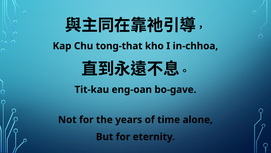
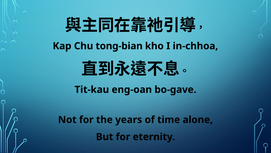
tong-that: tong-that -> tong-bian
